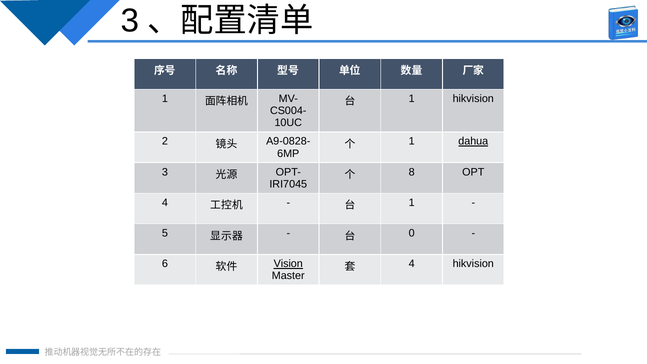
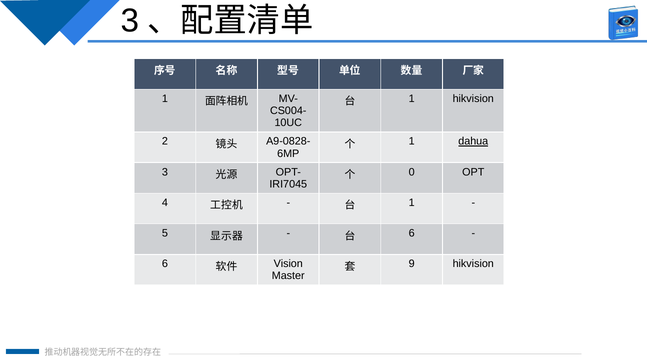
8: 8 -> 0
0 at (412, 233): 0 -> 6
Vision underline: present -> none
4 at (412, 264): 4 -> 9
